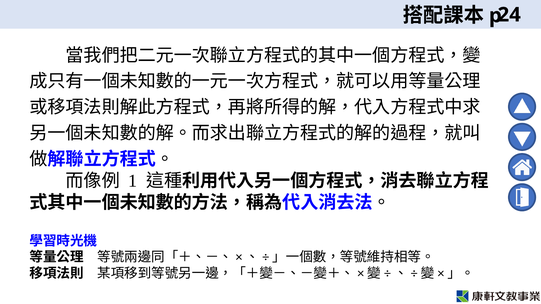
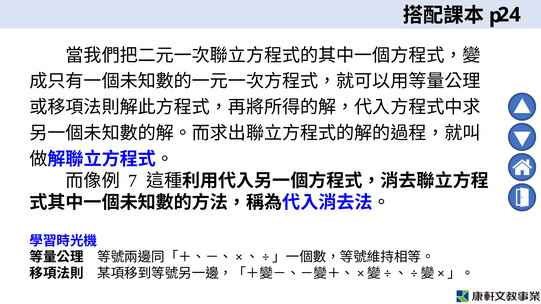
1: 1 -> 7
